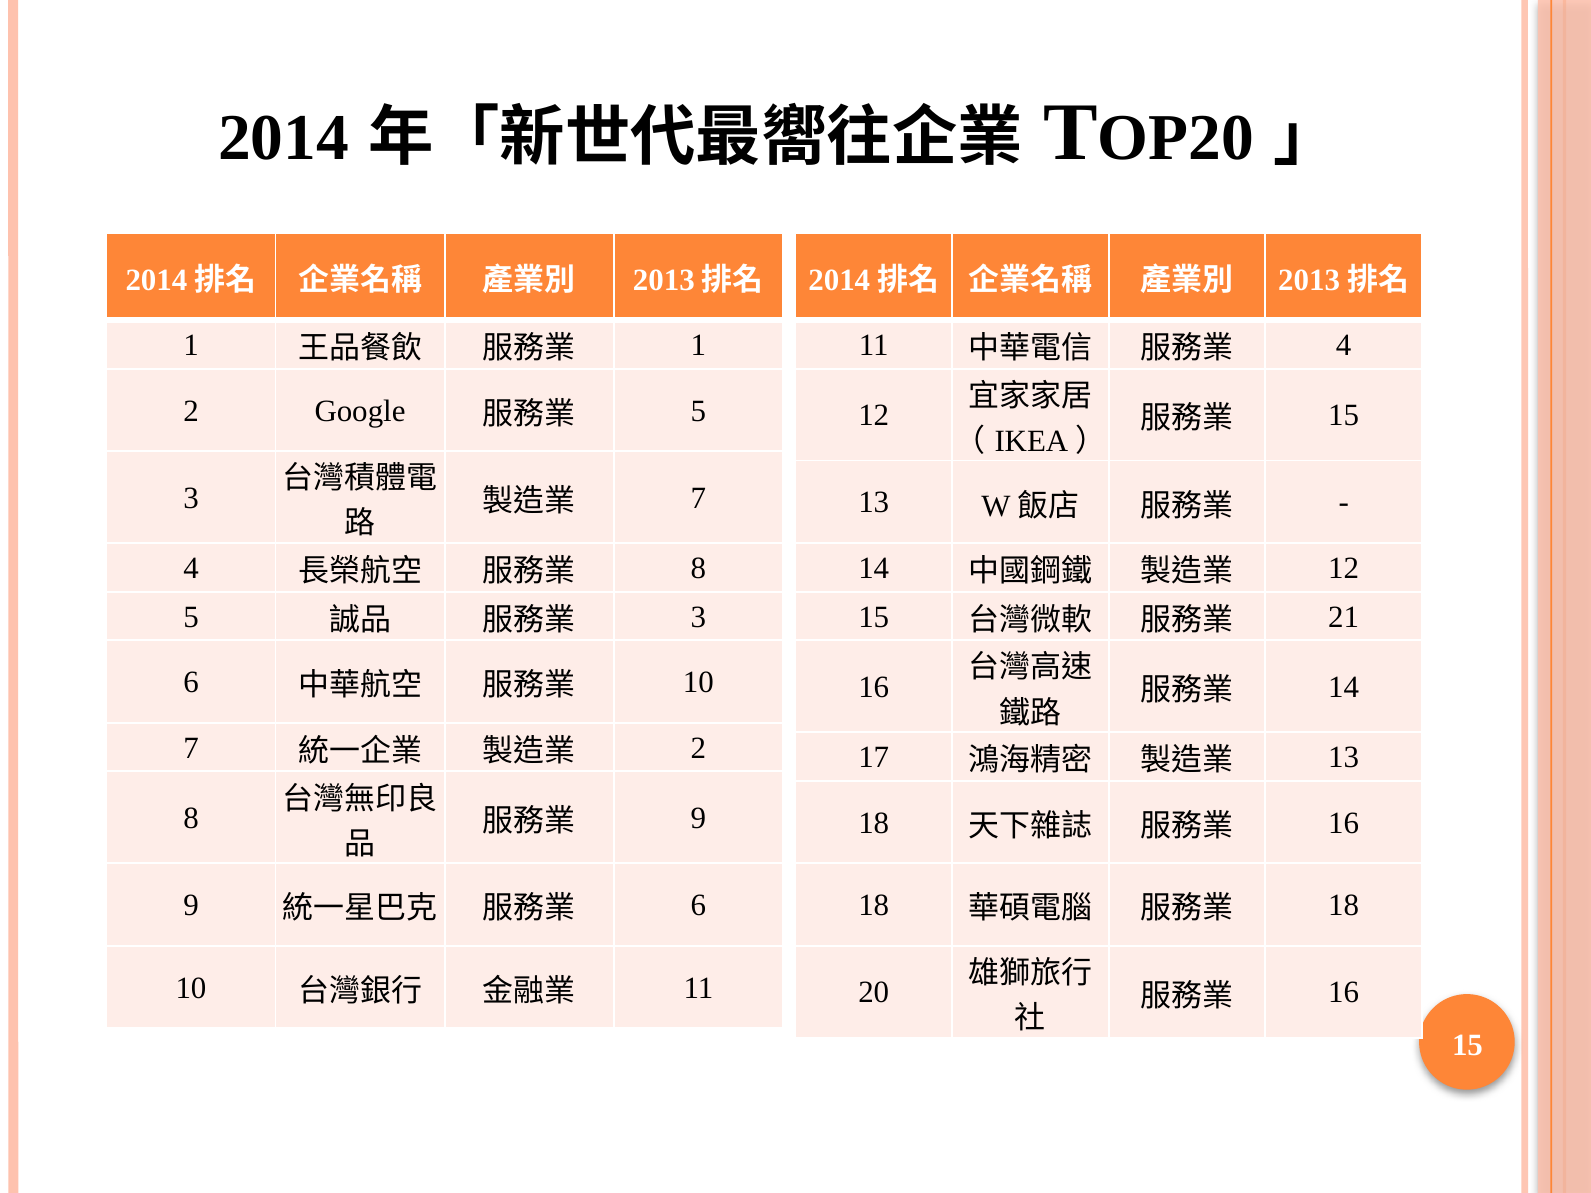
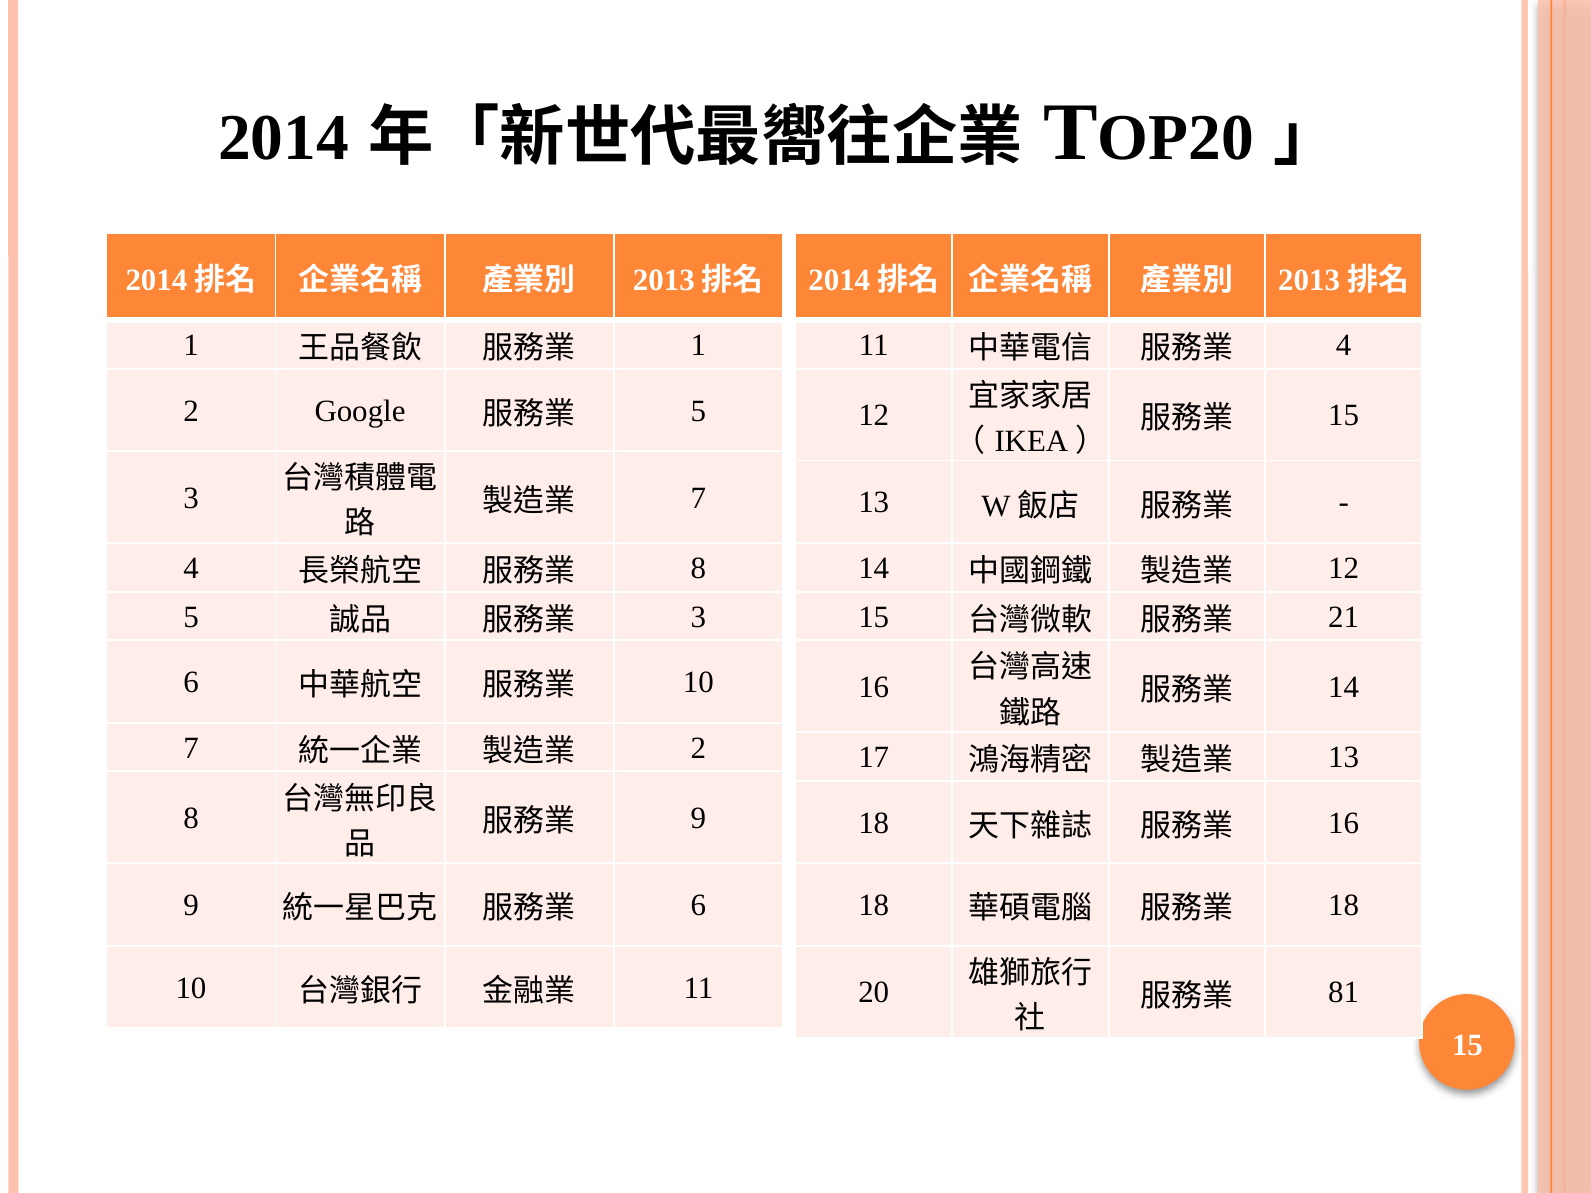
16 at (1344, 993): 16 -> 81
